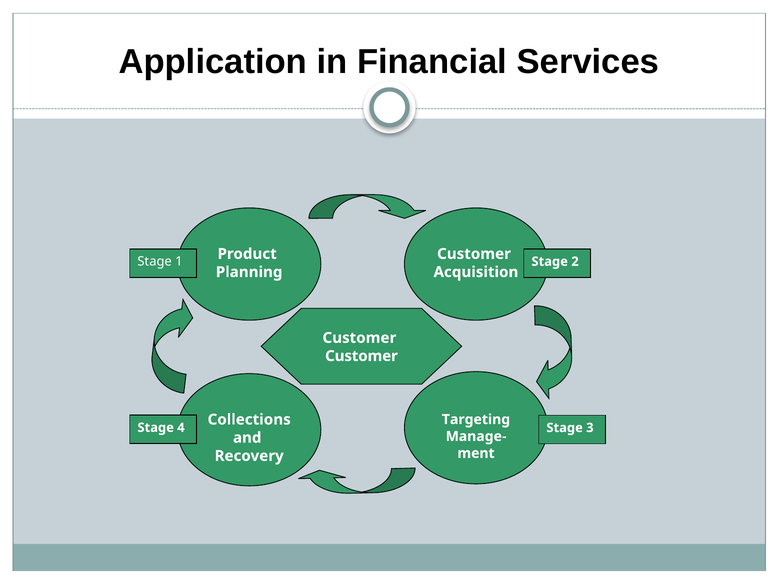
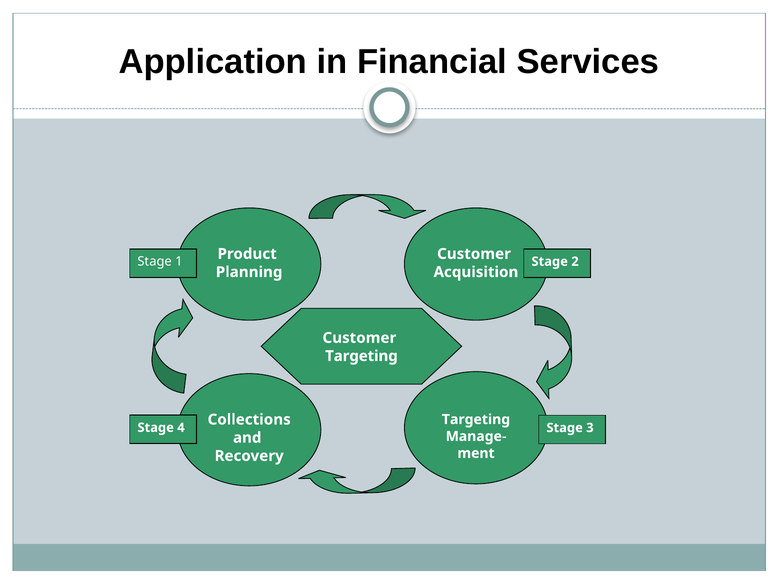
Customer at (361, 356): Customer -> Targeting
